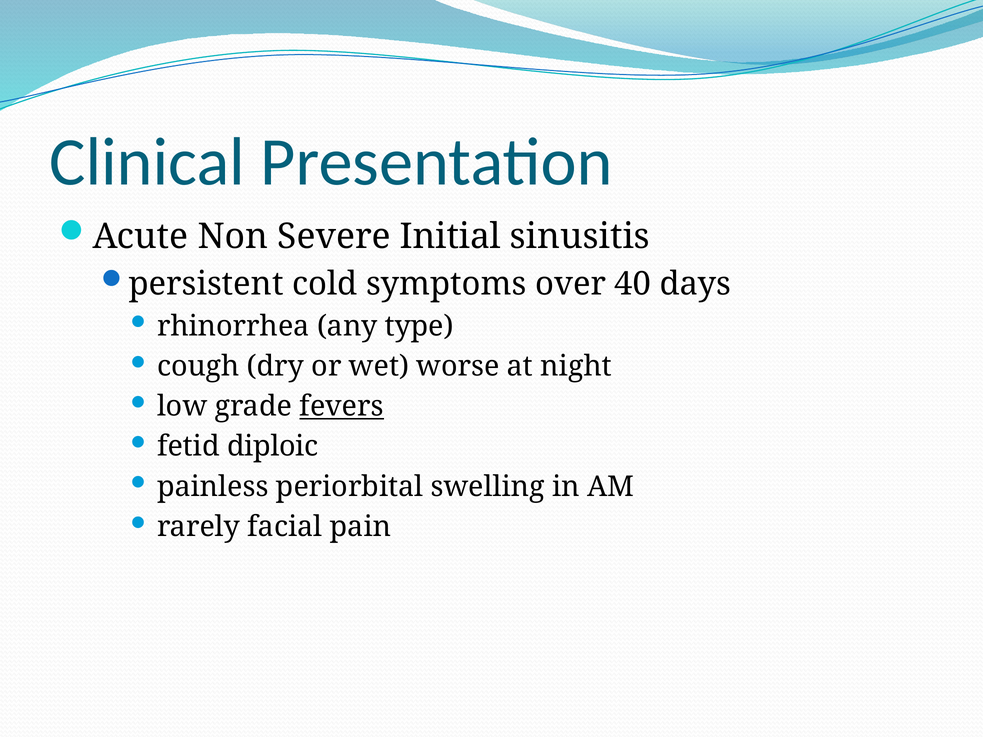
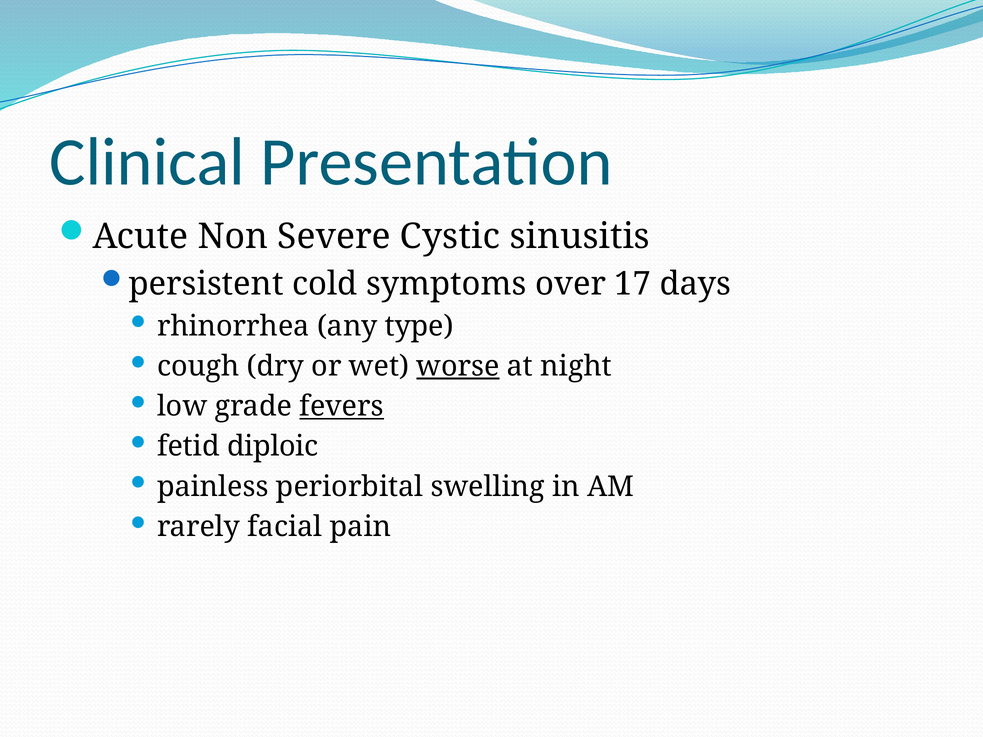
Initial: Initial -> Cystic
40: 40 -> 17
worse underline: none -> present
